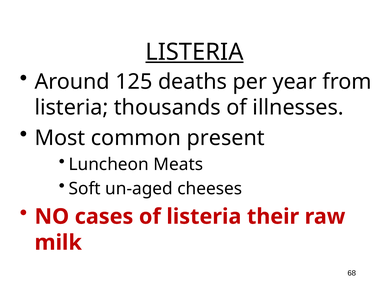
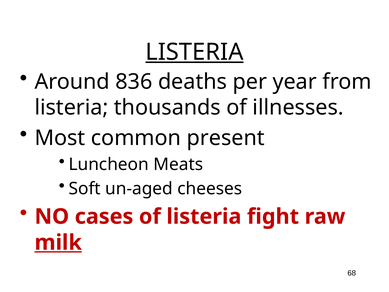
125: 125 -> 836
their: their -> fight
milk underline: none -> present
